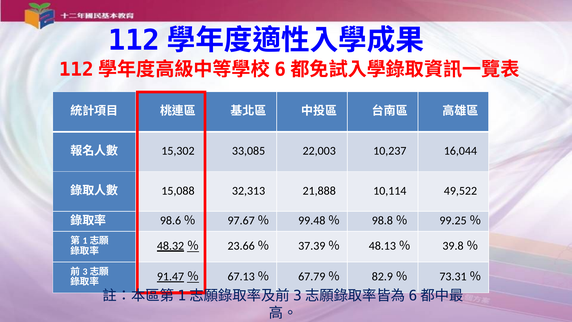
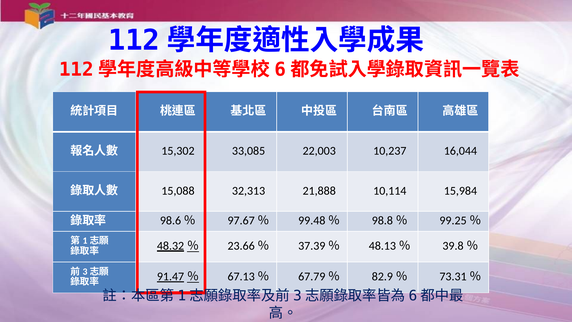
49,522: 49,522 -> 15,984
